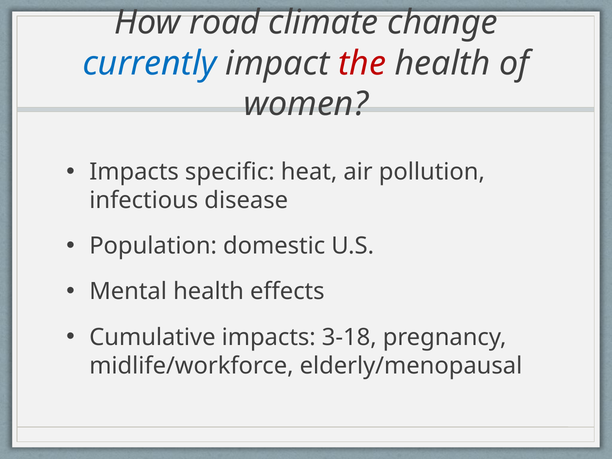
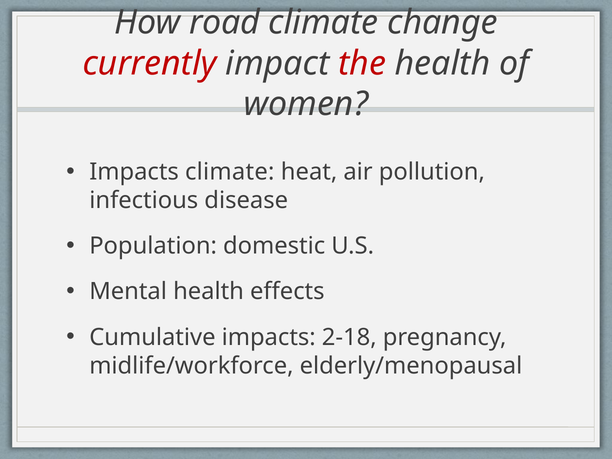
currently colour: blue -> red
Impacts specific: specific -> climate
3-18: 3-18 -> 2-18
